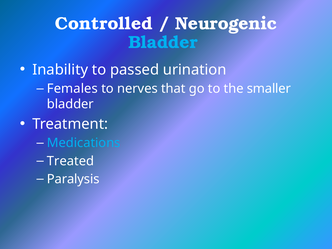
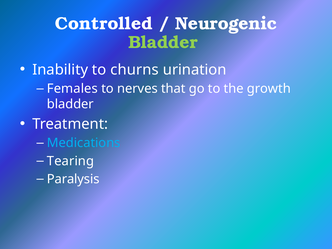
Bladder at (163, 42) colour: light blue -> light green
passed: passed -> churns
smaller: smaller -> growth
Treated: Treated -> Tearing
